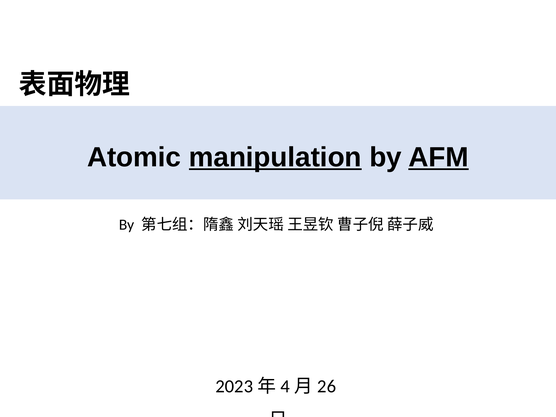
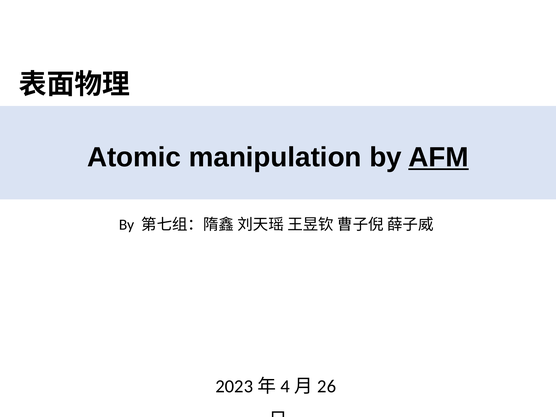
manipulation underline: present -> none
